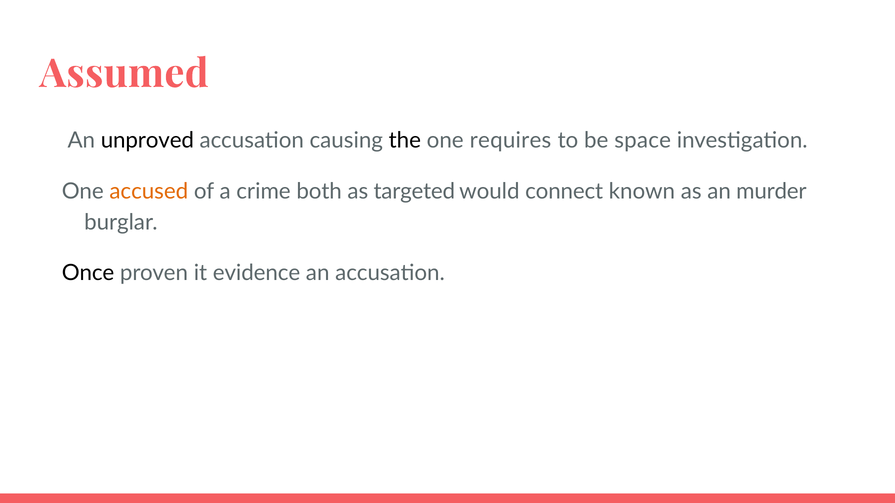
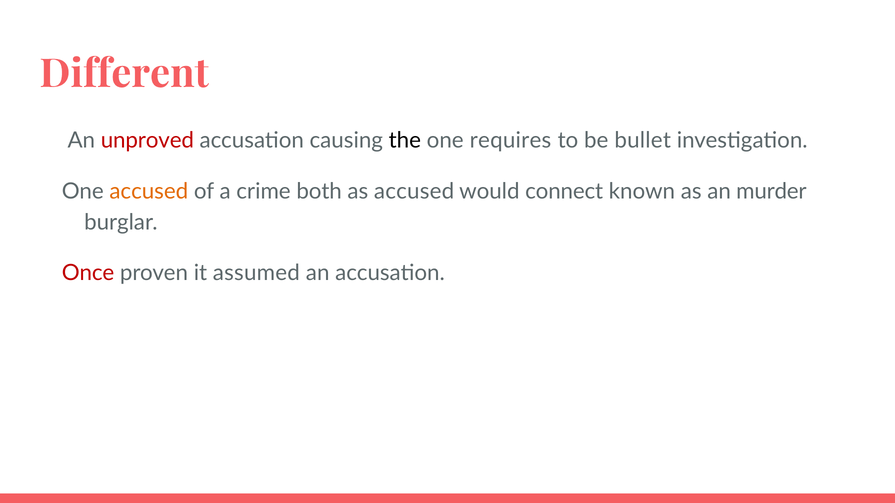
Assumed: Assumed -> Different
unproved colour: black -> red
space: space -> bullet
as targeted: targeted -> accused
Once colour: black -> red
evidence: evidence -> assumed
